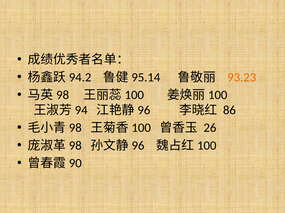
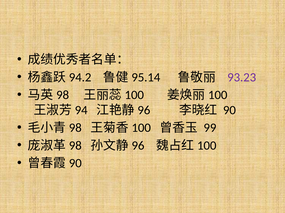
93.23 colour: orange -> purple
86: 86 -> 90
26: 26 -> 99
